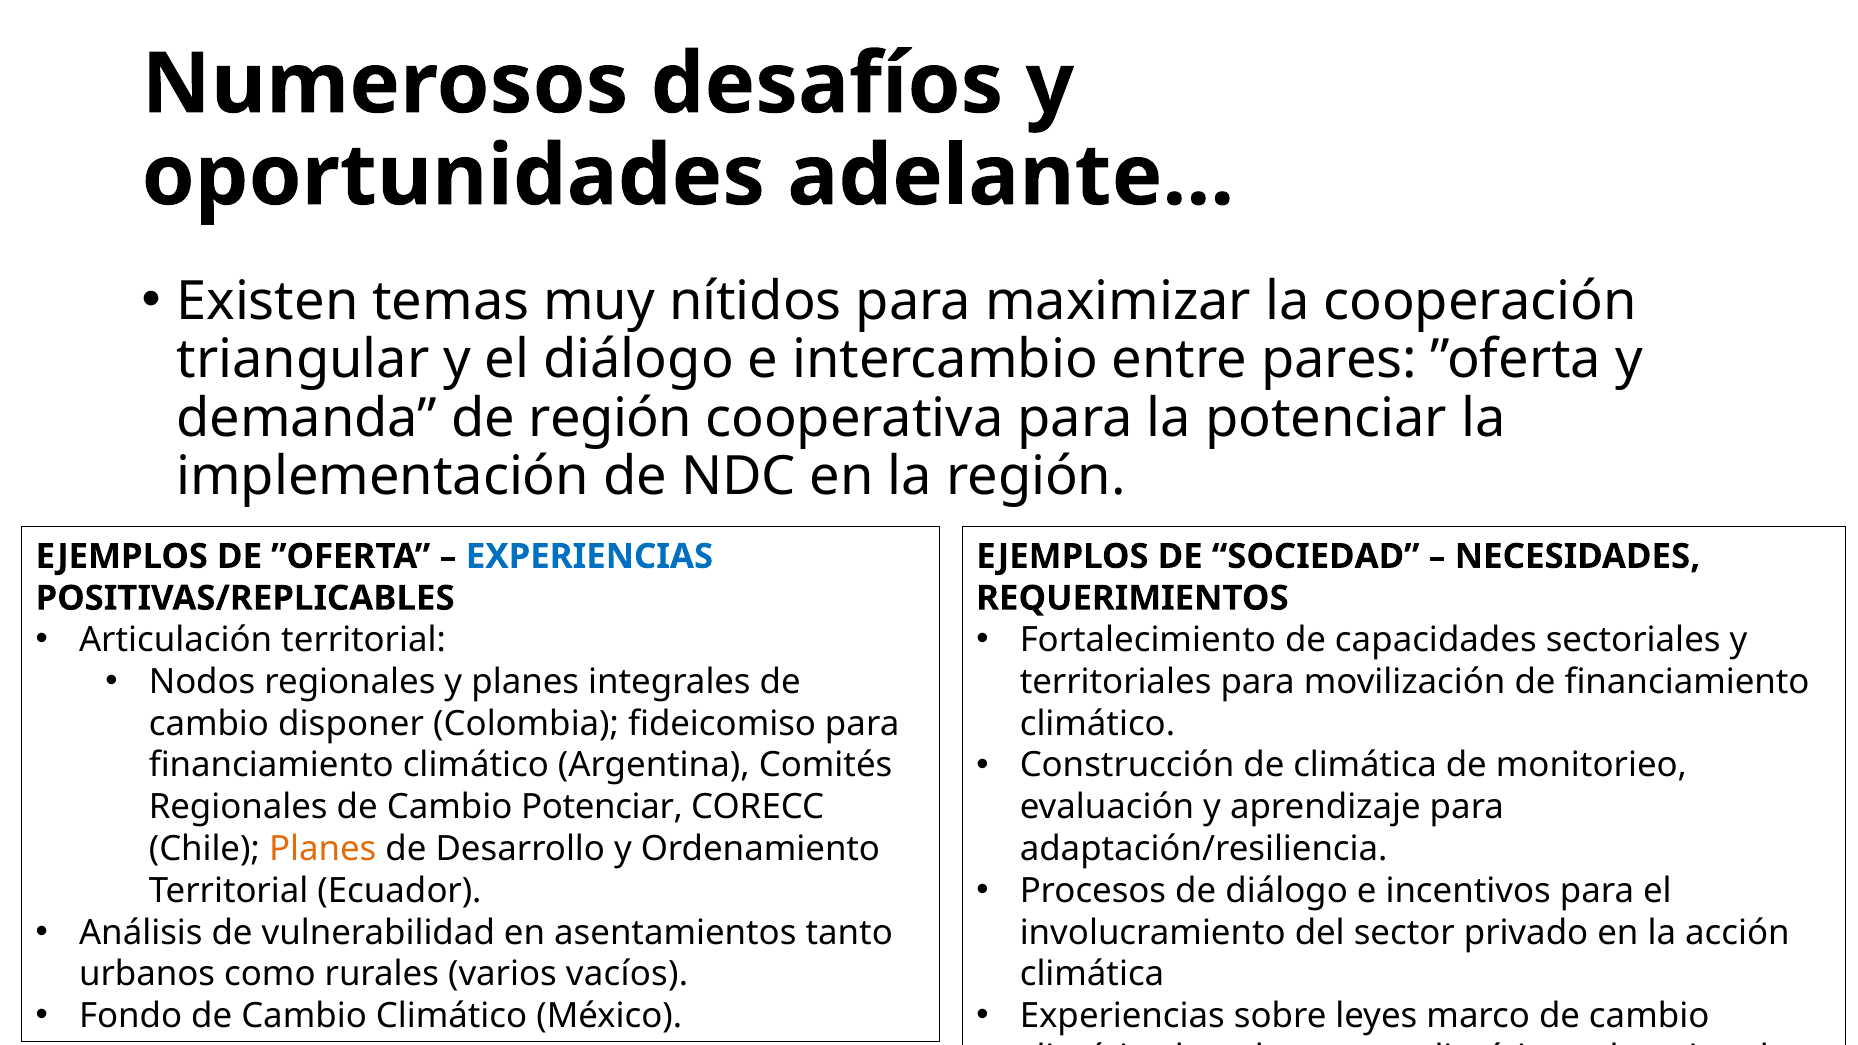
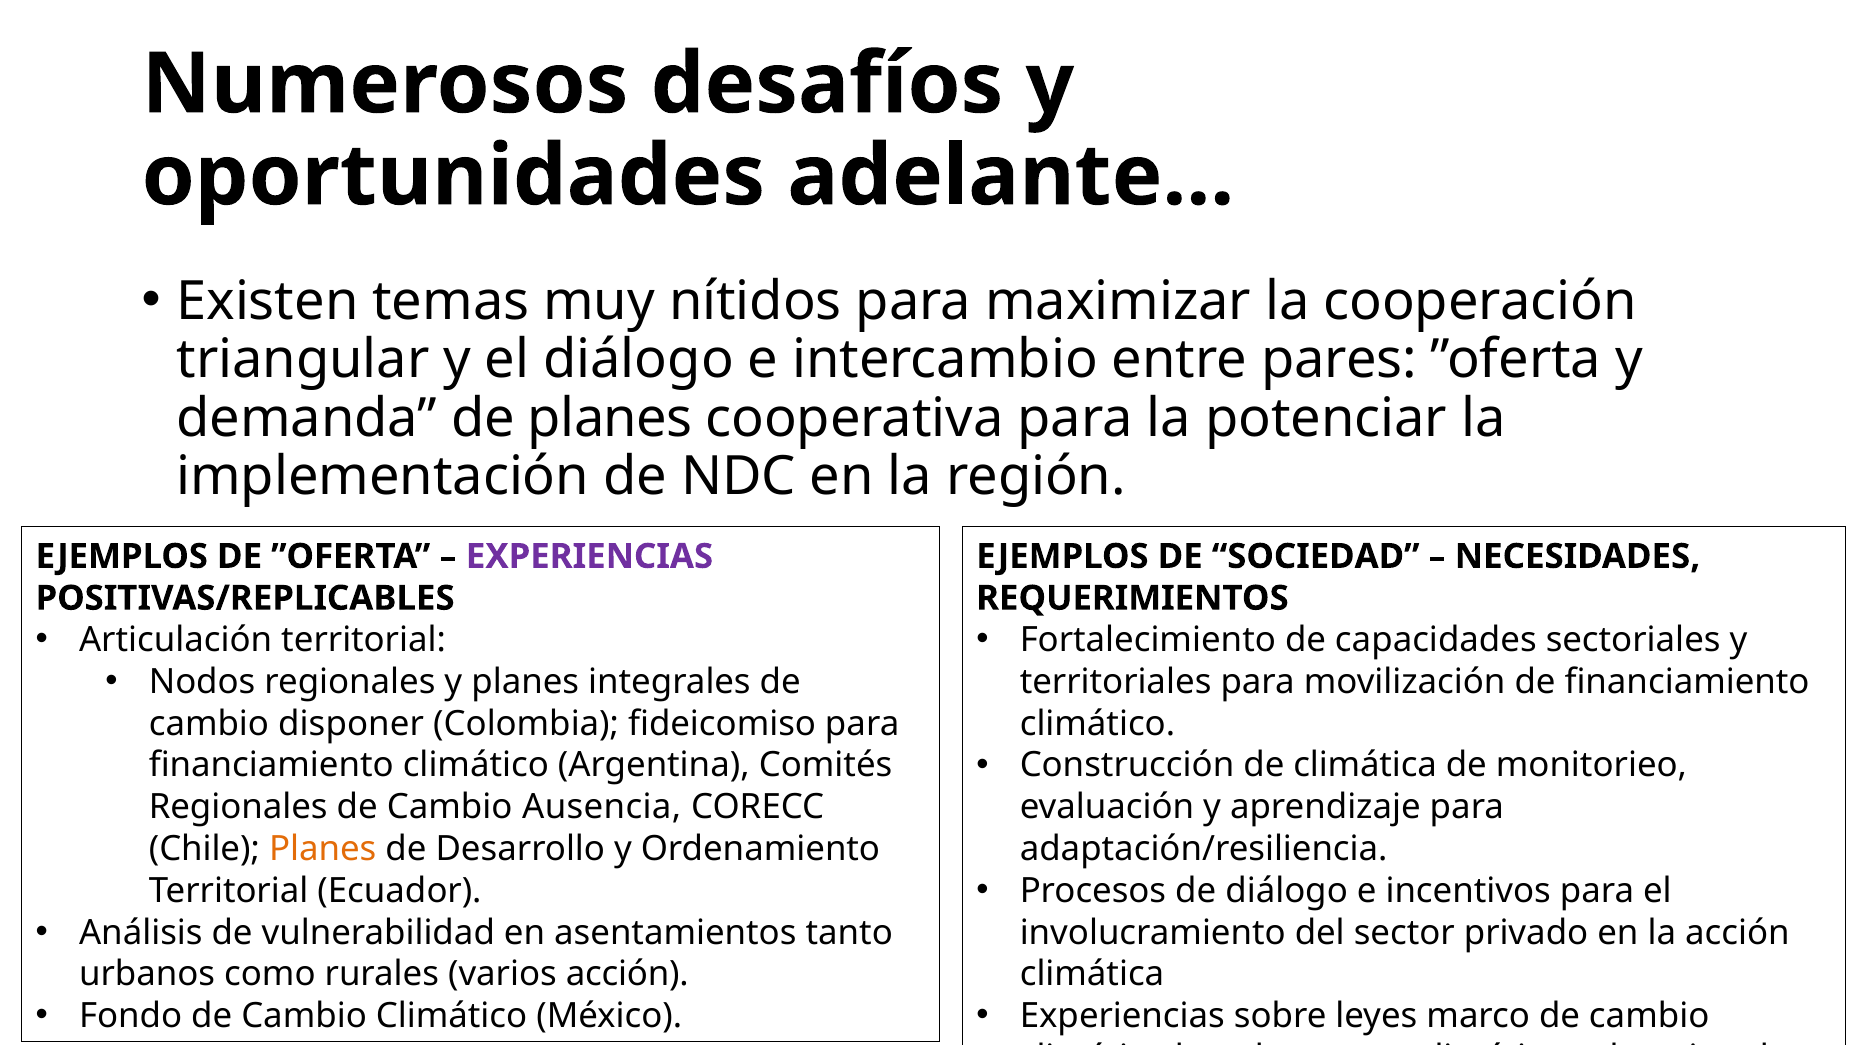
de región: región -> planes
EXPERIENCIAS at (590, 556) colour: blue -> purple
Cambio Potenciar: Potenciar -> Ausencia
varios vacíos: vacíos -> acción
